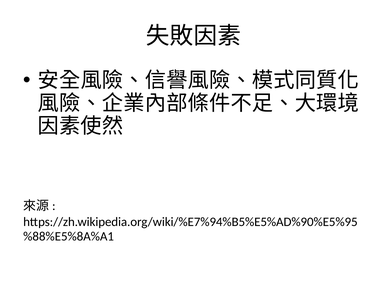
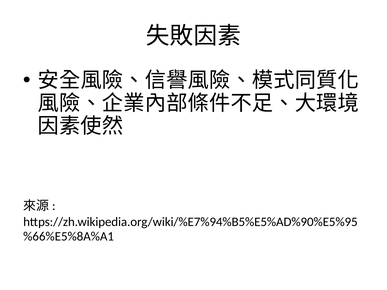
%88%E5%8A%A1: %88%E5%8A%A1 -> %66%E5%8A%A1
